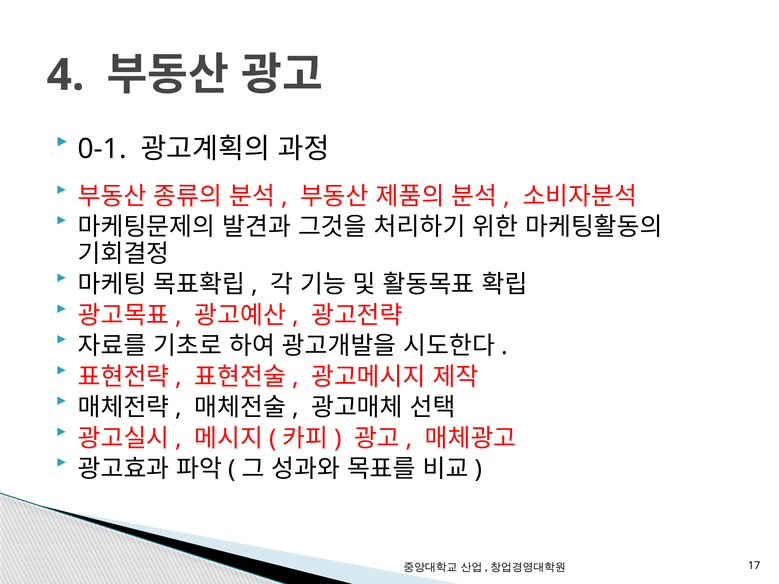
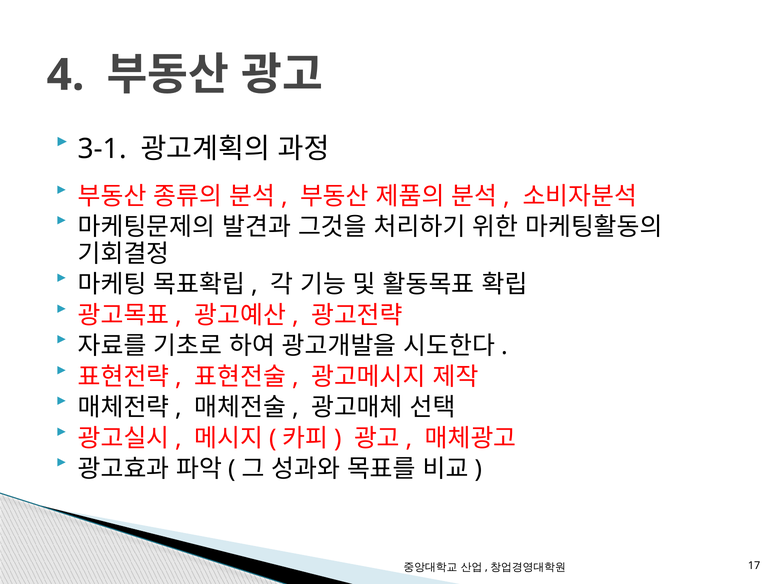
0-1: 0-1 -> 3-1
